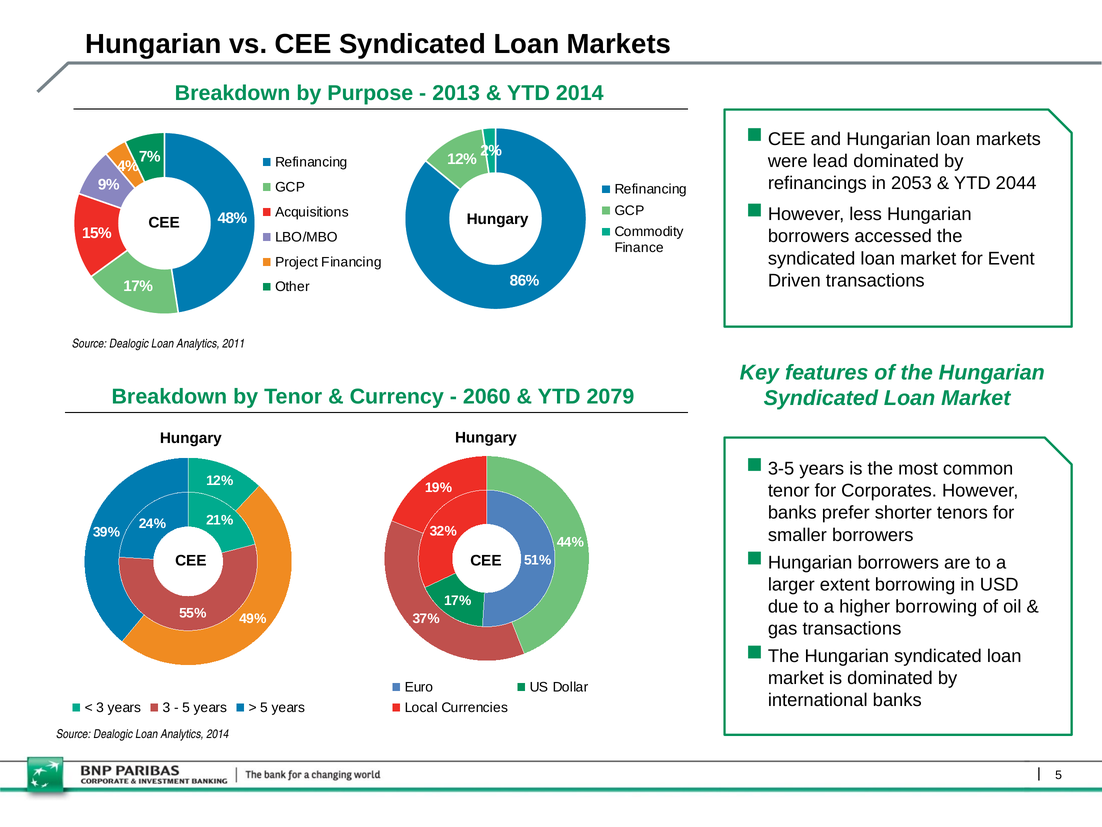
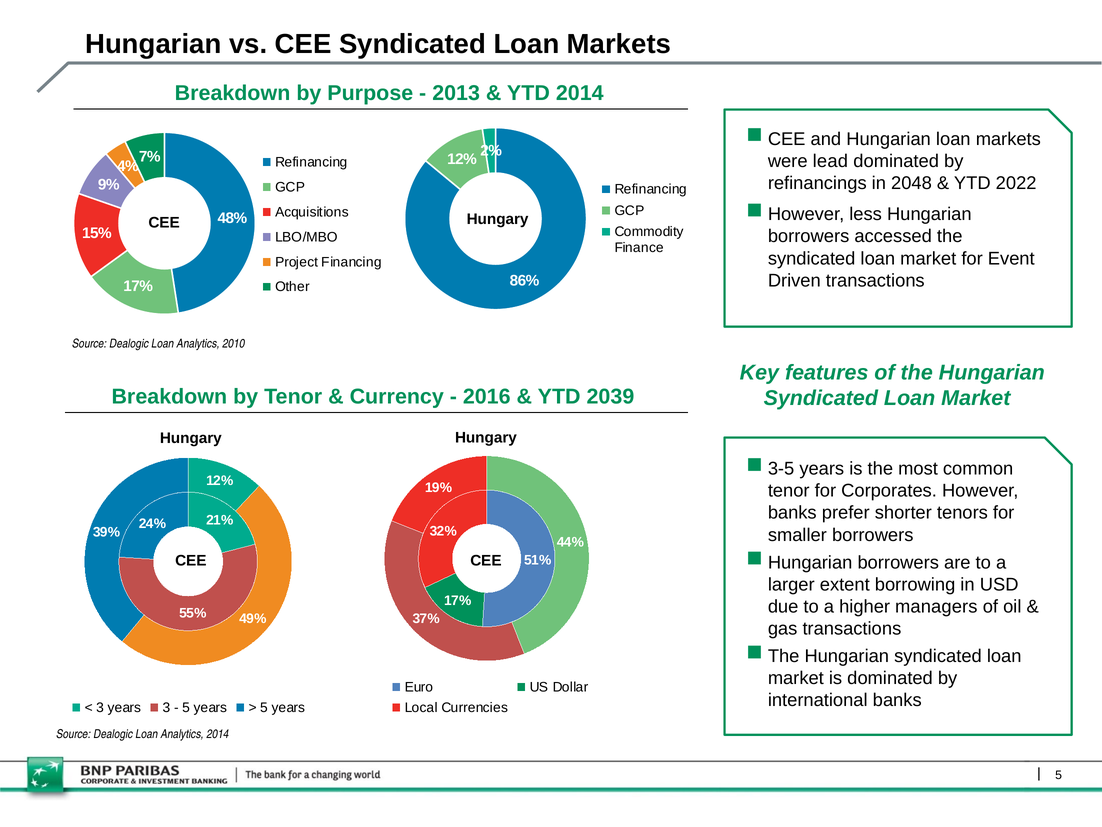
2053: 2053 -> 2048
2044: 2044 -> 2022
2011: 2011 -> 2010
2060: 2060 -> 2016
2079: 2079 -> 2039
higher borrowing: borrowing -> managers
